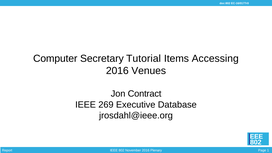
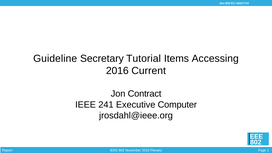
Computer: Computer -> Guideline
Venues: Venues -> Current
269: 269 -> 241
Database: Database -> Computer
